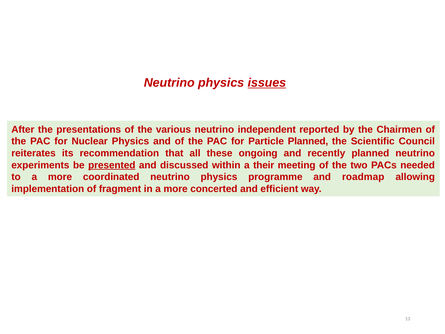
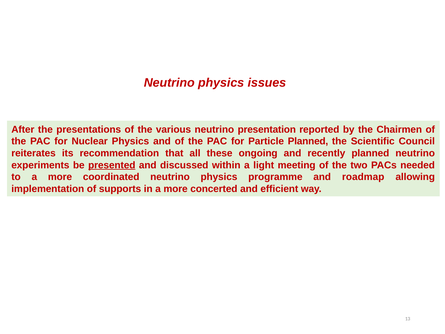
issues underline: present -> none
independent: independent -> presentation
their: their -> light
fragment: fragment -> supports
